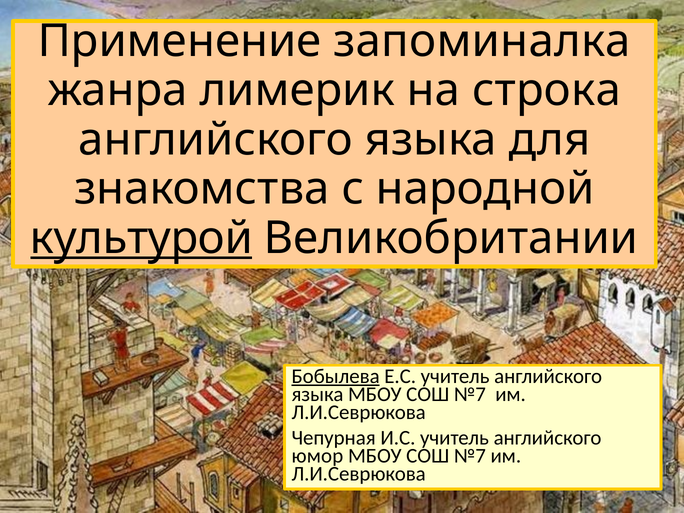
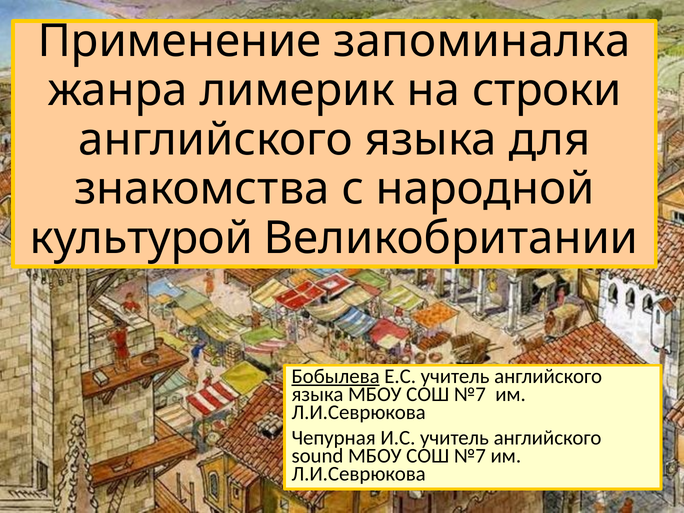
строка: строка -> строки
культурой underline: present -> none
юмор: юмор -> sound
